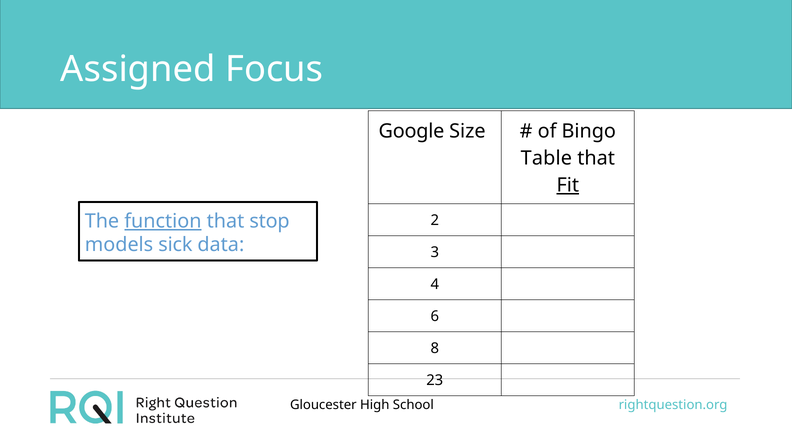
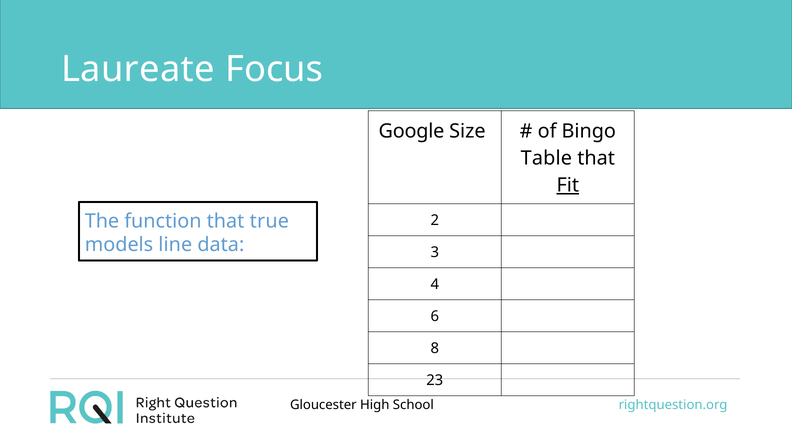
Assigned: Assigned -> Laureate
function underline: present -> none
stop: stop -> true
sick: sick -> line
